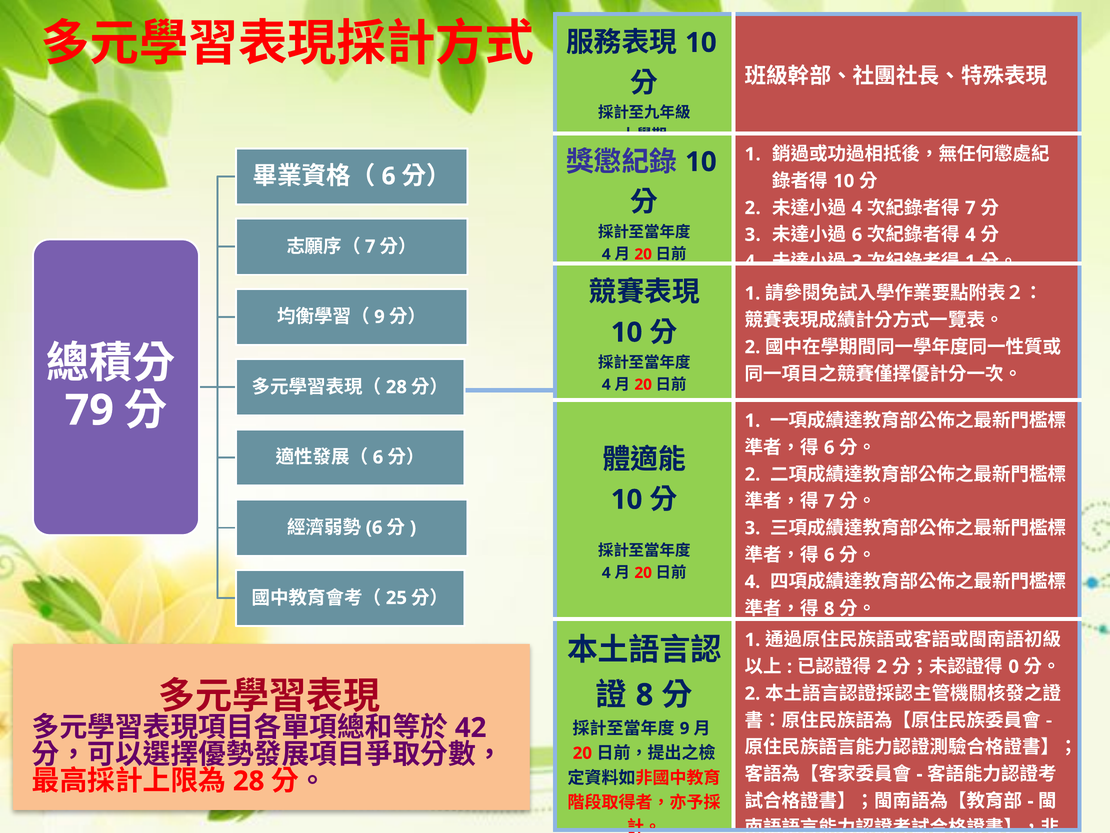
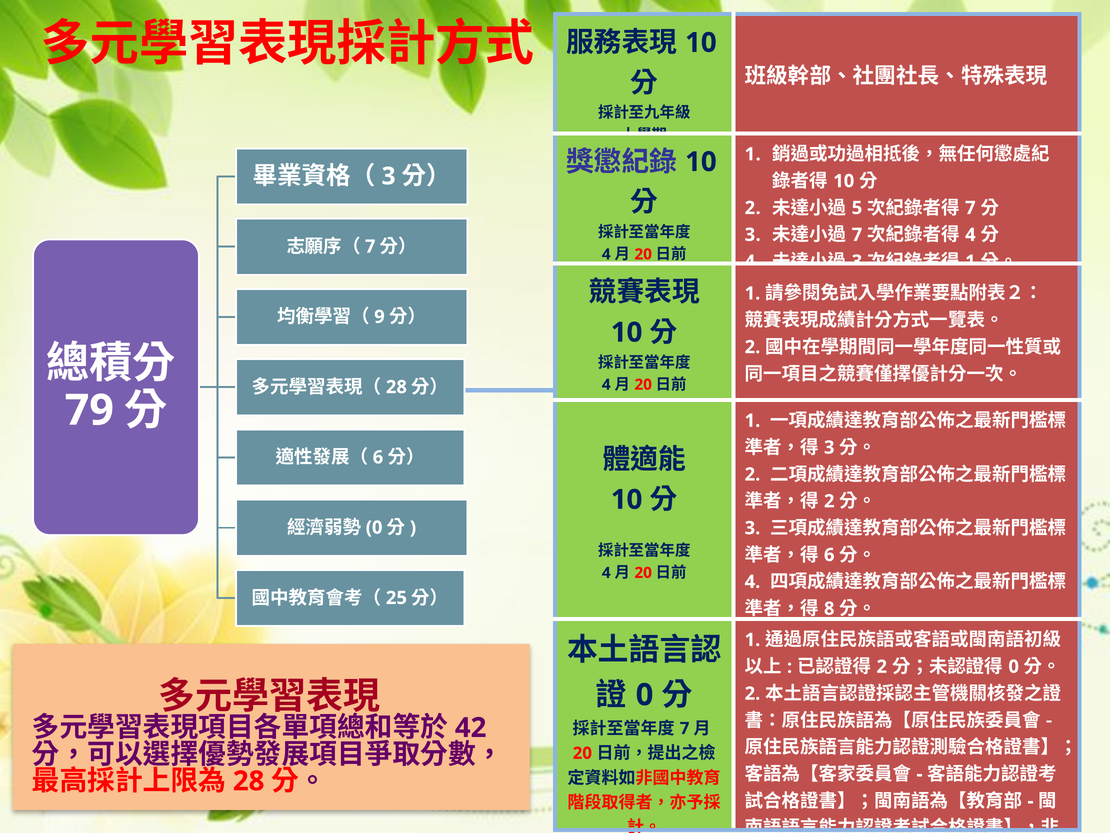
6 at (389, 176): 6 -> 3
4 at (857, 208): 4 -> 5
6 at (857, 235): 6 -> 7
6 at (829, 447): 6 -> 3
7 at (829, 501): 7 -> 2
6 at (374, 527): 6 -> 0
8 at (645, 695): 8 -> 0
9 at (685, 728): 9 -> 7
